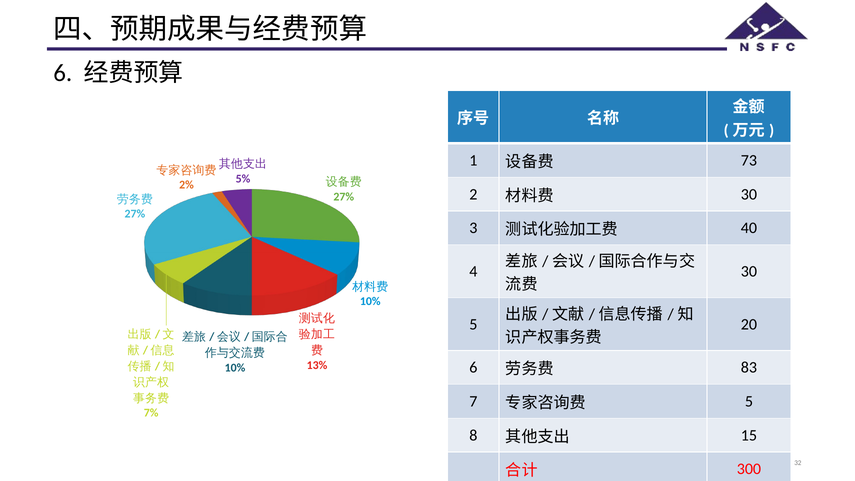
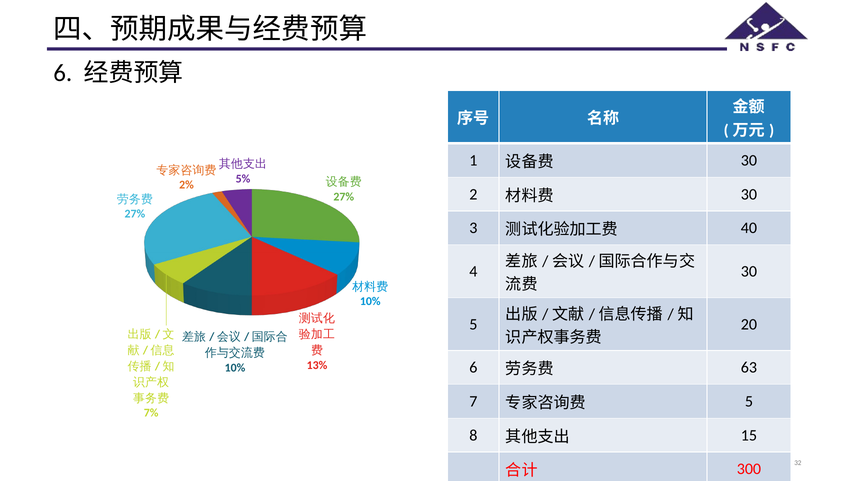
73 at (749, 160): 73 -> 30
83: 83 -> 63
